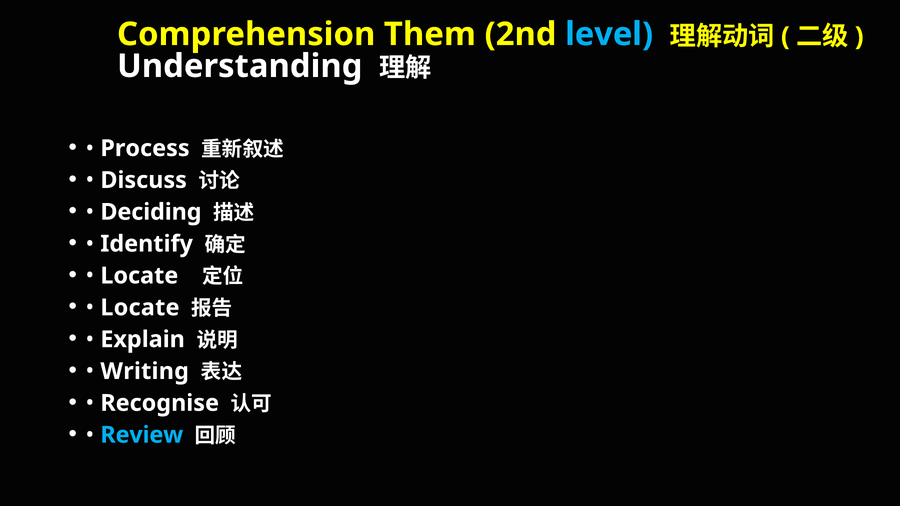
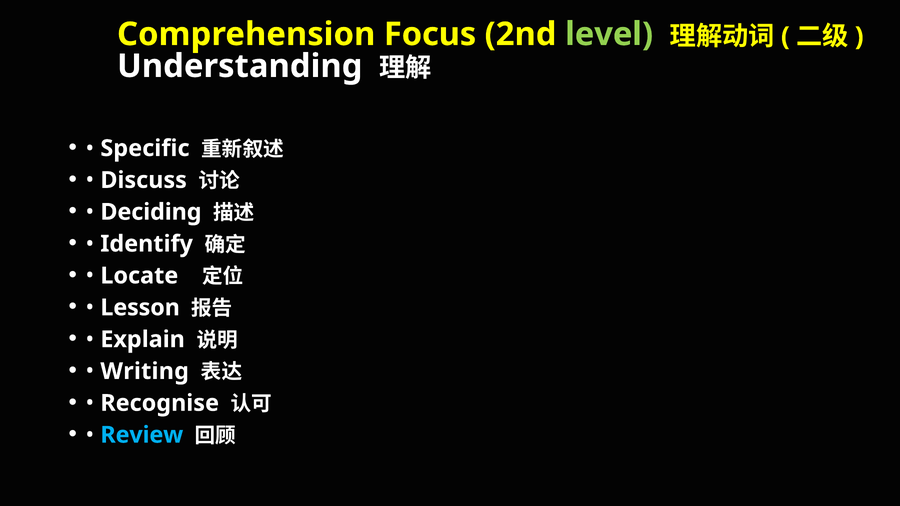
Them: Them -> Focus
level colour: light blue -> light green
Process: Process -> Specific
Locate at (140, 308): Locate -> Lesson
